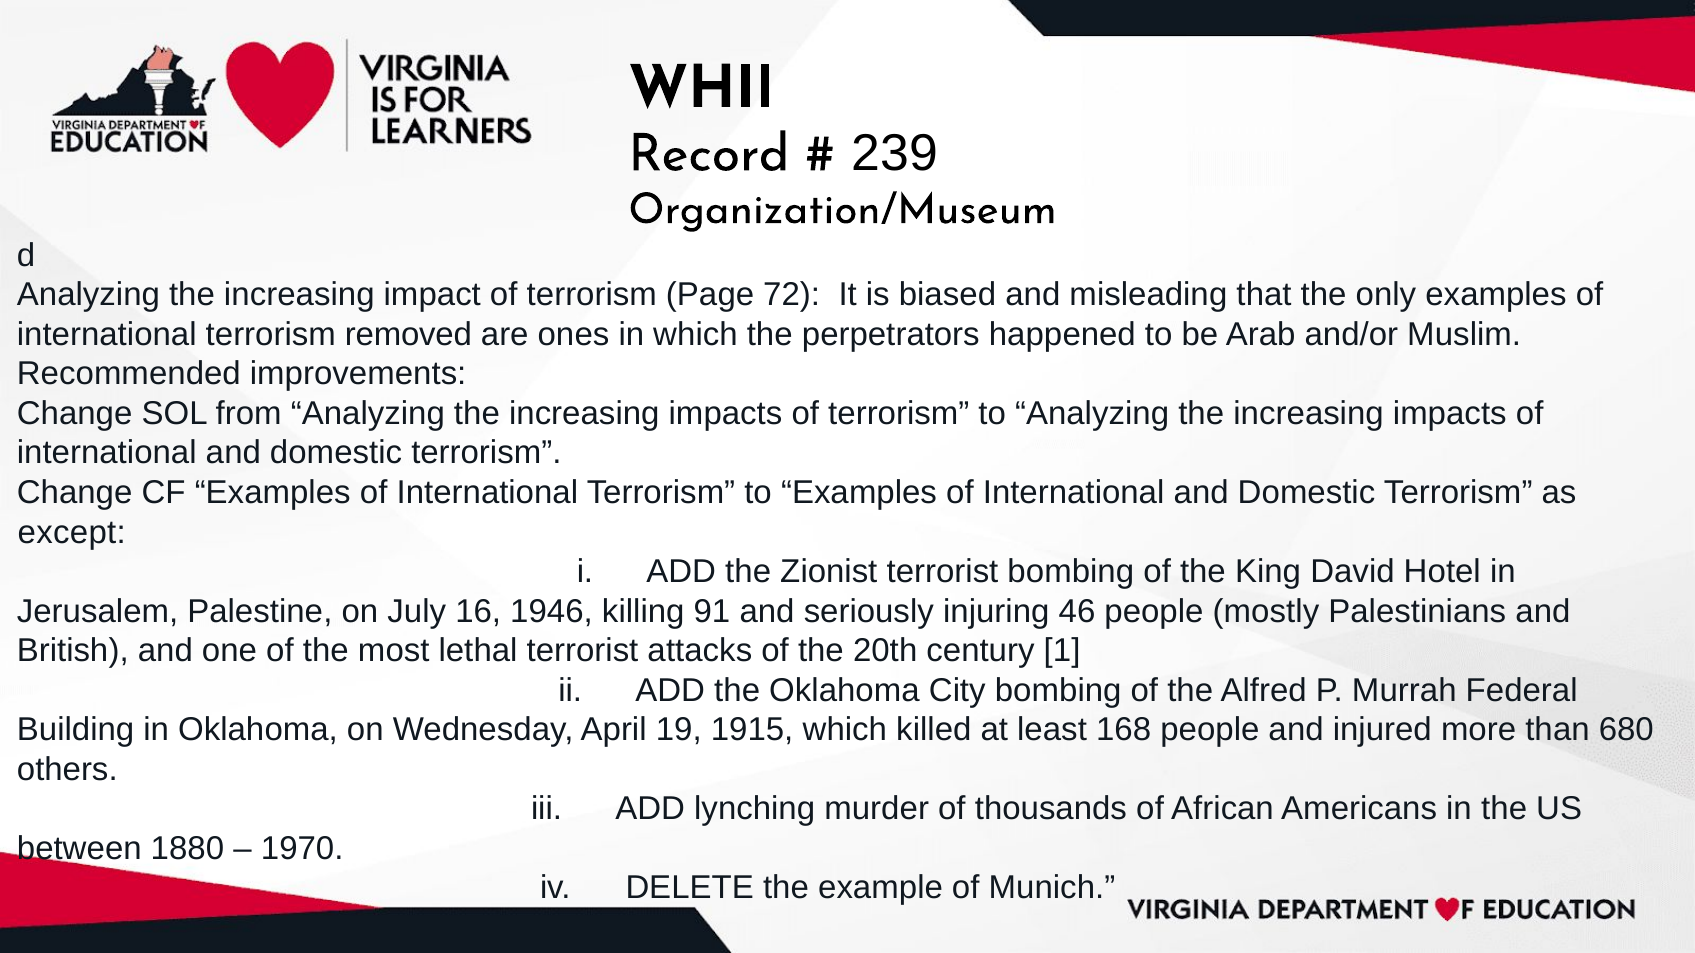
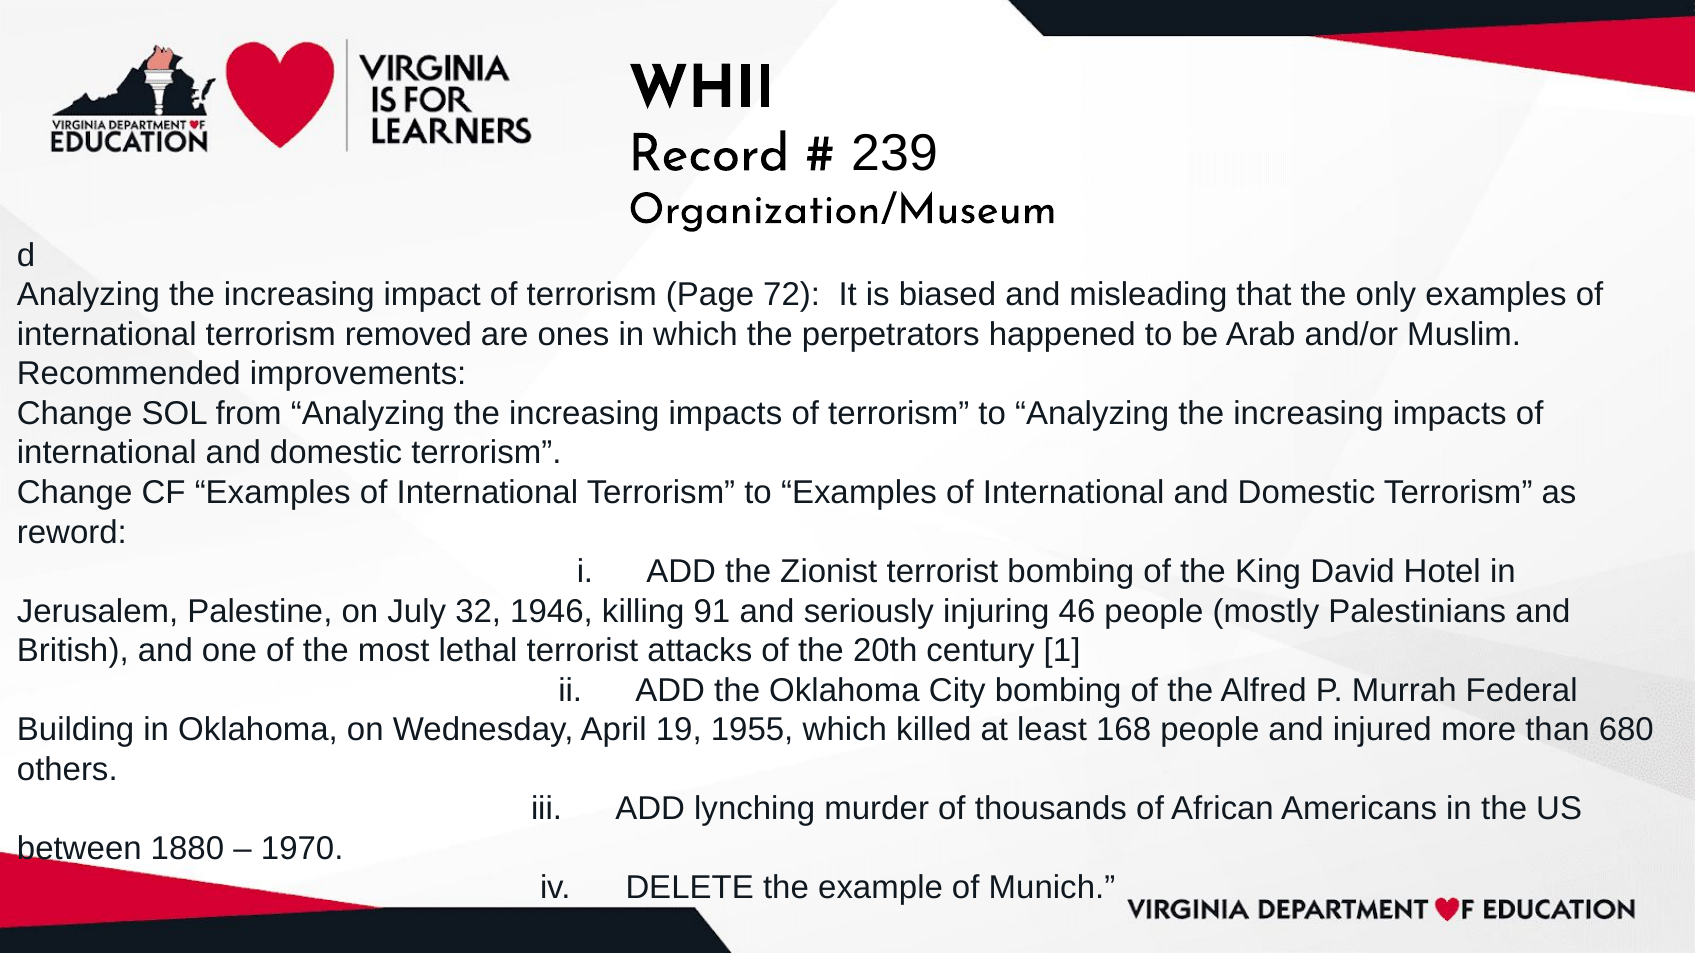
except: except -> reword
16: 16 -> 32
1915: 1915 -> 1955
